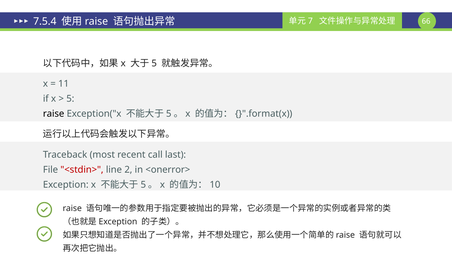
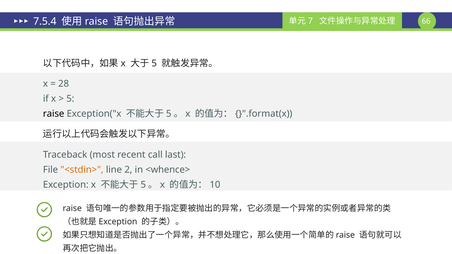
11: 11 -> 28
<stdin> colour: red -> orange
<onerror>: <onerror> -> <whence>
